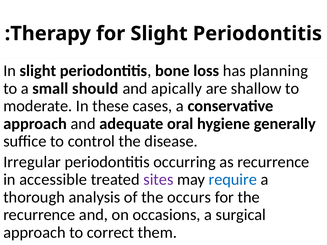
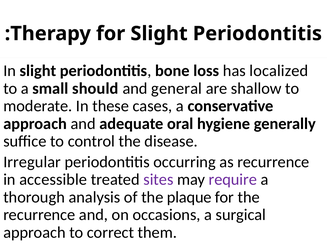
planning: planning -> localized
apically: apically -> general
require colour: blue -> purple
occurs: occurs -> plaque
